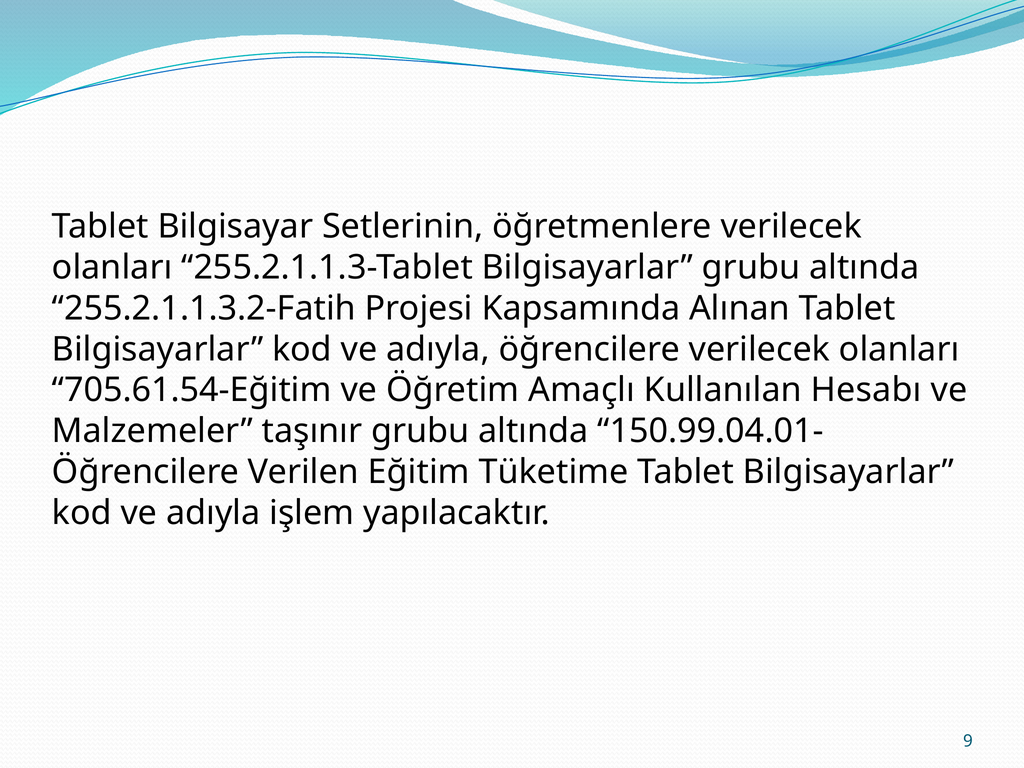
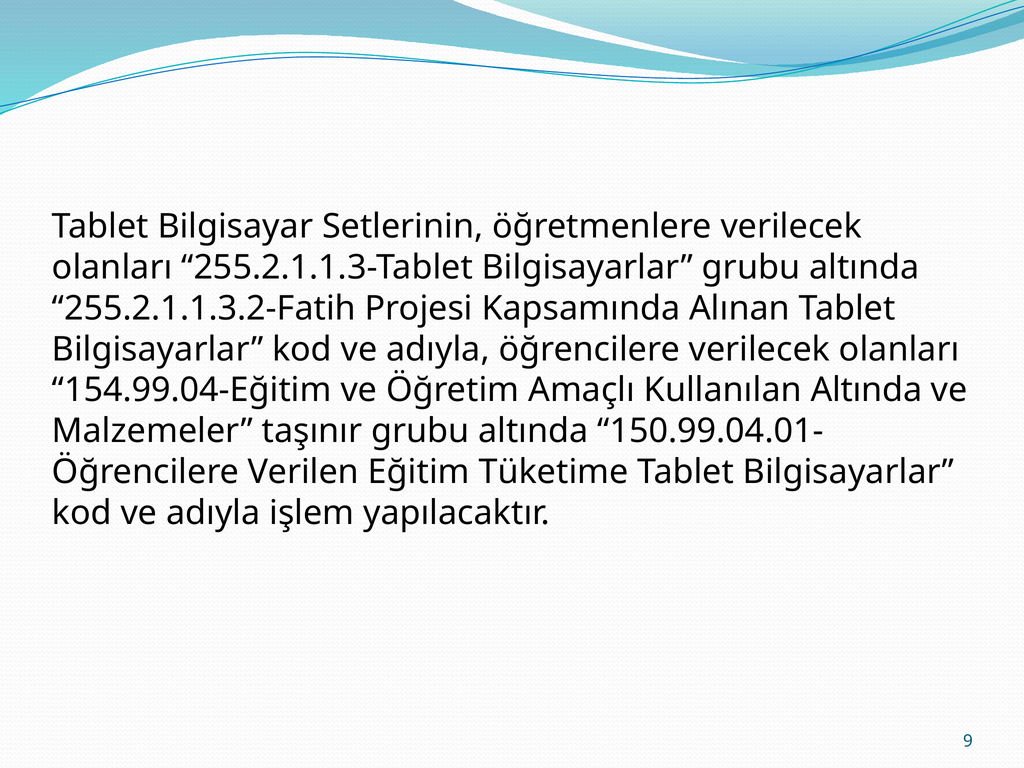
705.61.54-Eğitim: 705.61.54-Eğitim -> 154.99.04-Eğitim
Kullanılan Hesabı: Hesabı -> Altında
